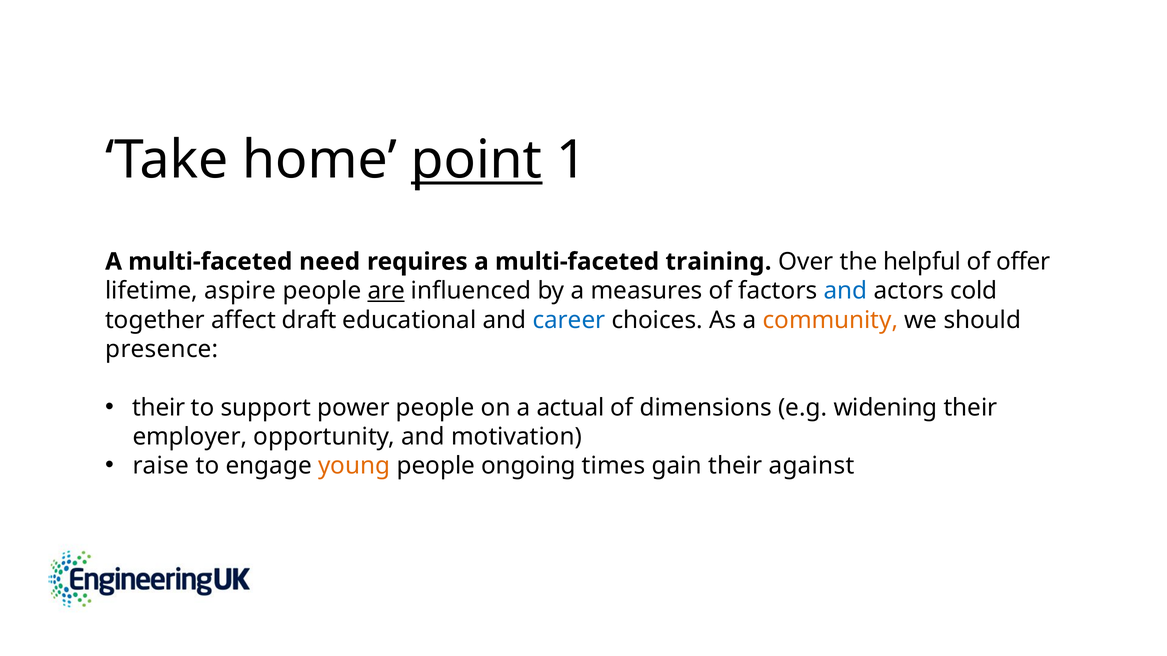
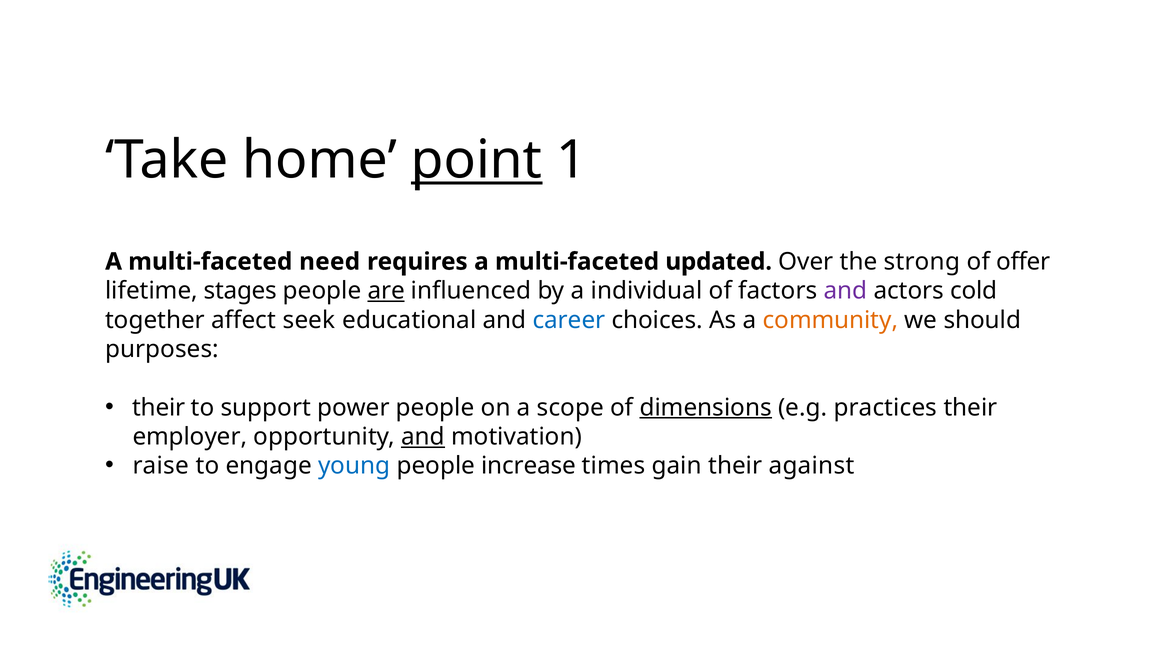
training: training -> updated
helpful: helpful -> strong
aspire: aspire -> stages
measures: measures -> individual
and at (845, 291) colour: blue -> purple
draft: draft -> seek
presence: presence -> purposes
actual: actual -> scope
dimensions underline: none -> present
widening: widening -> practices
and at (423, 437) underline: none -> present
young colour: orange -> blue
ongoing: ongoing -> increase
